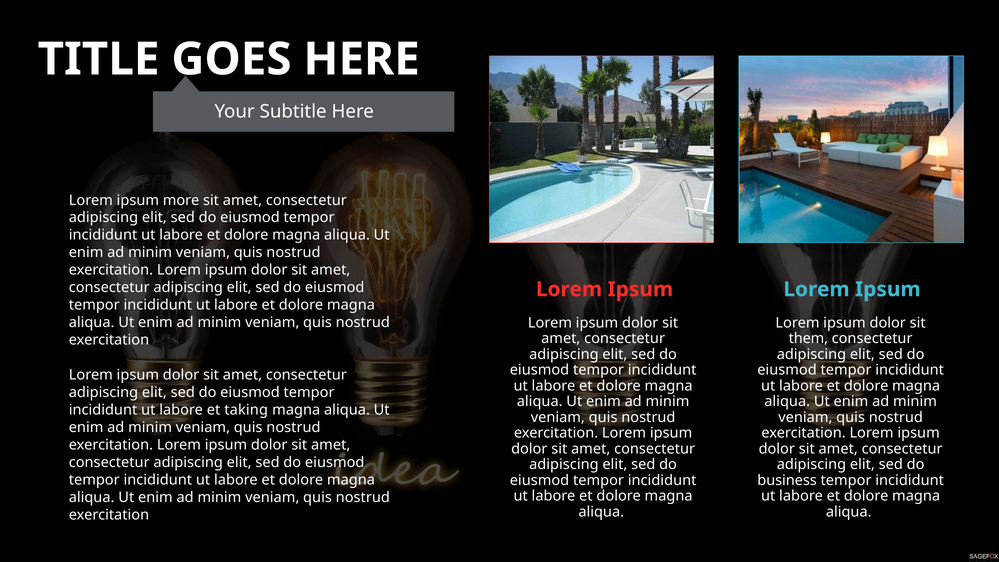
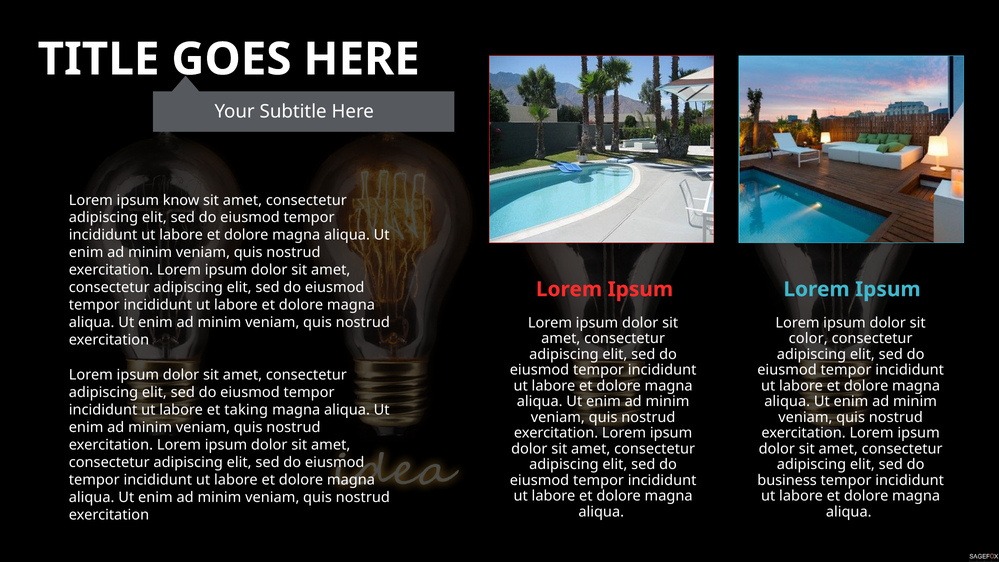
more: more -> know
them: them -> color
